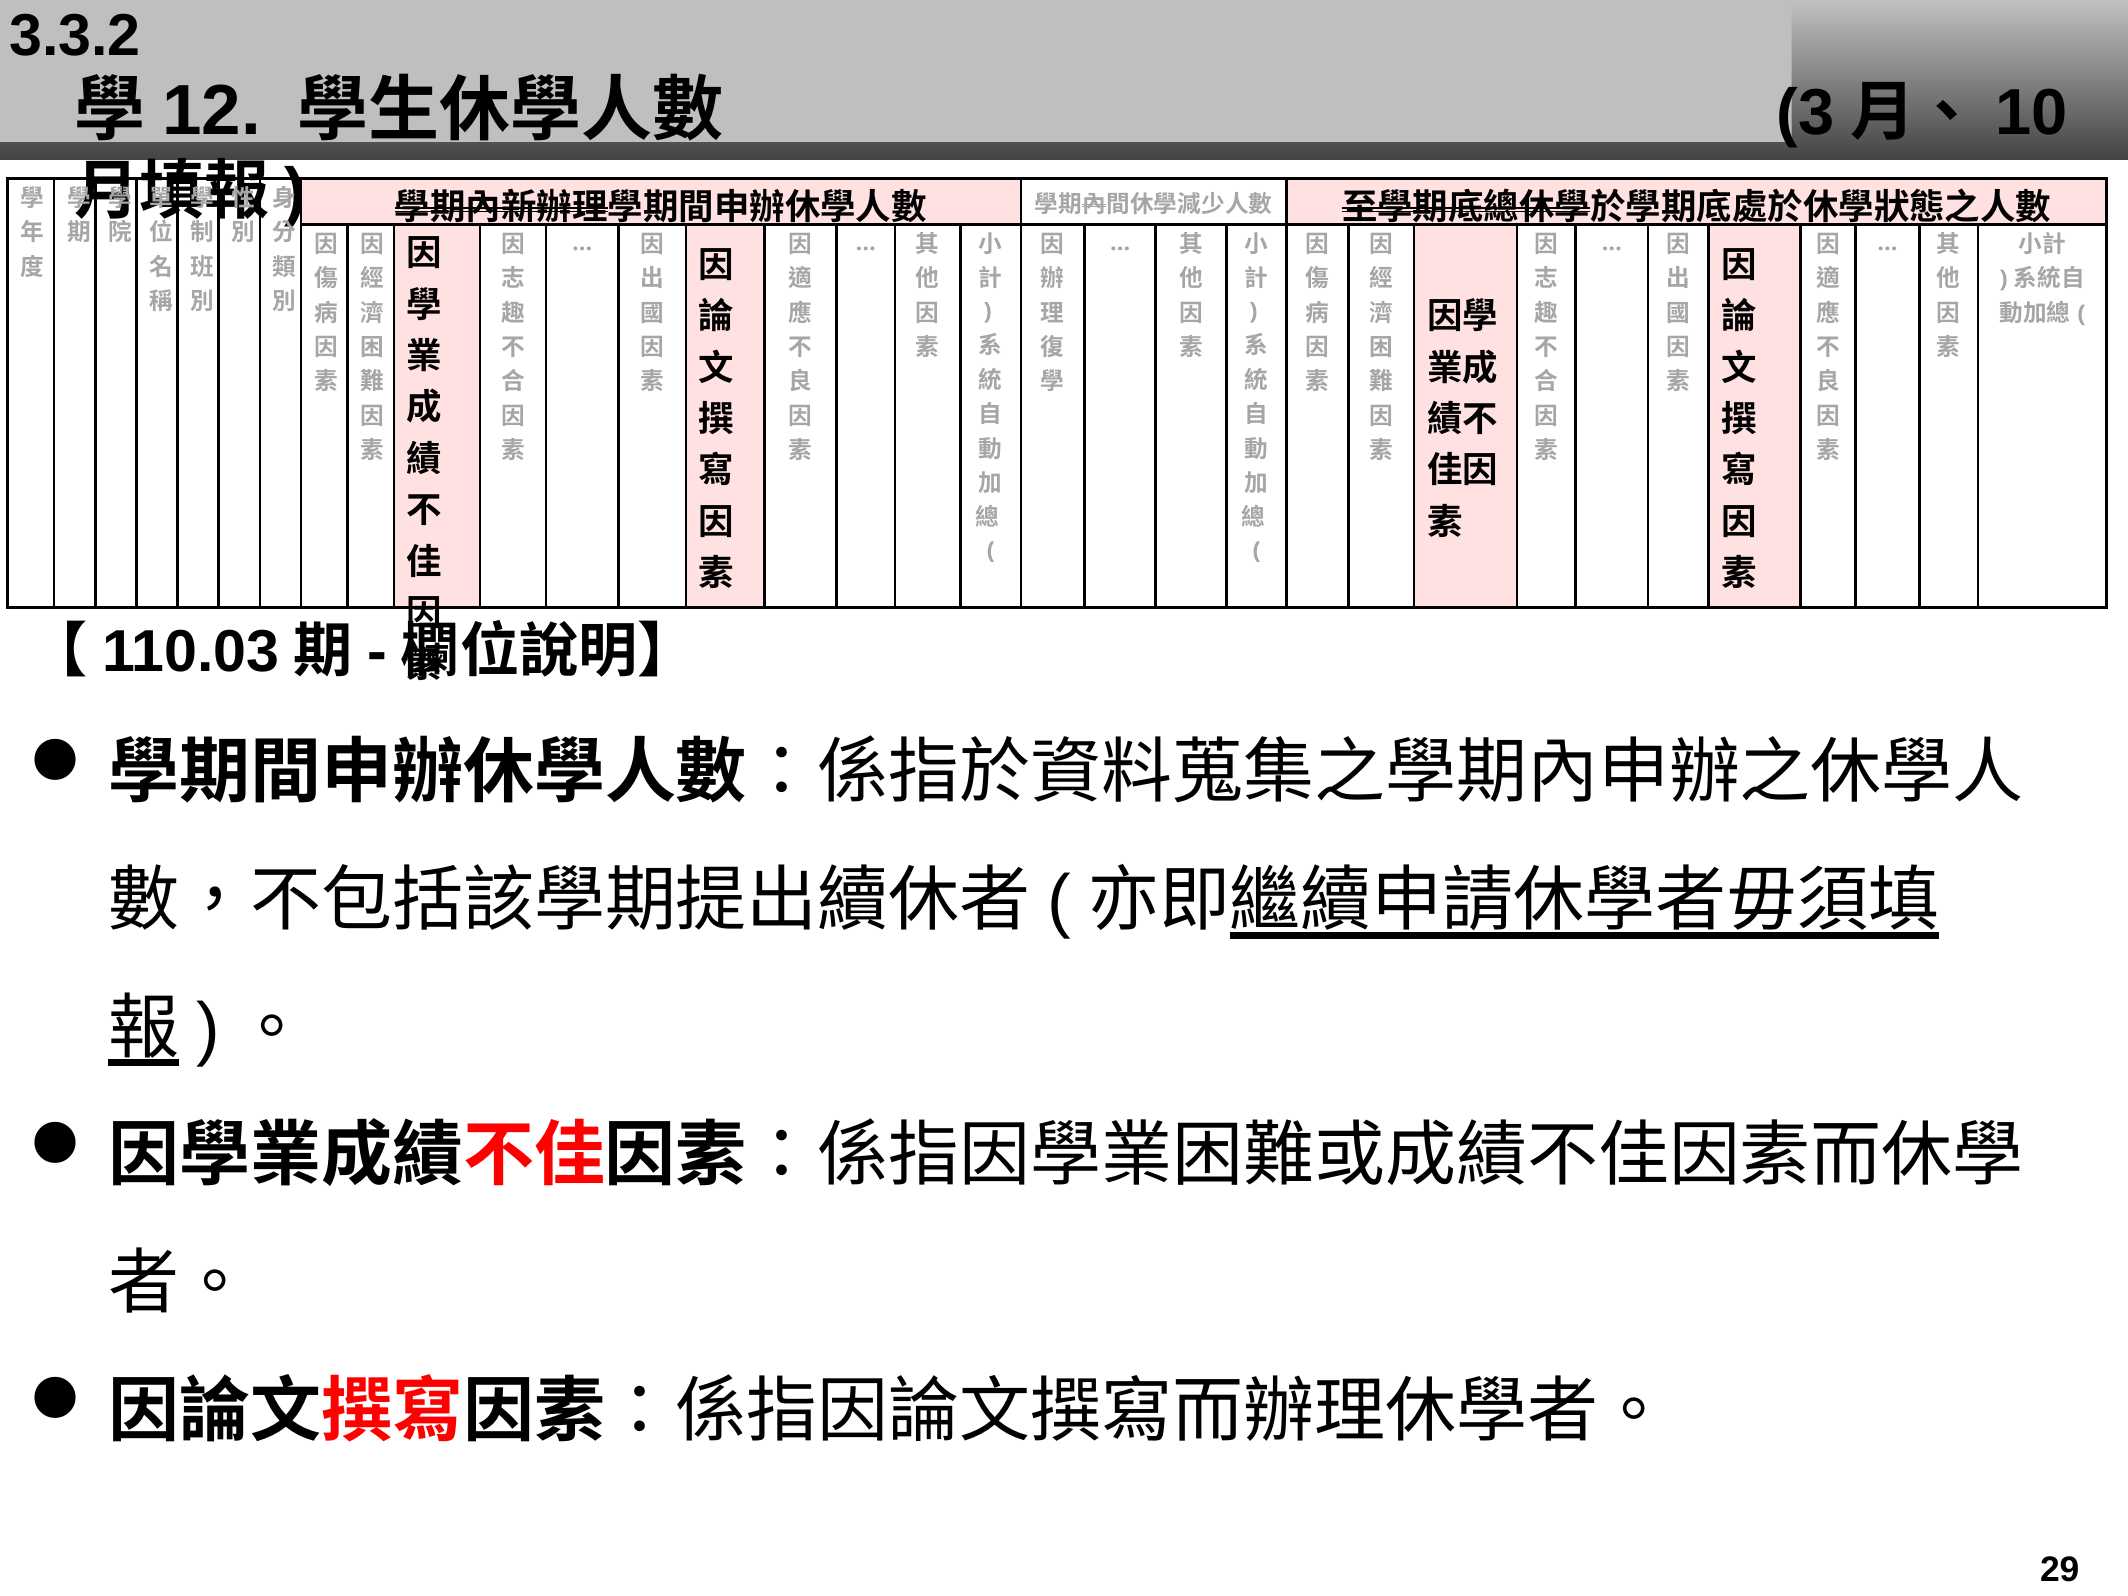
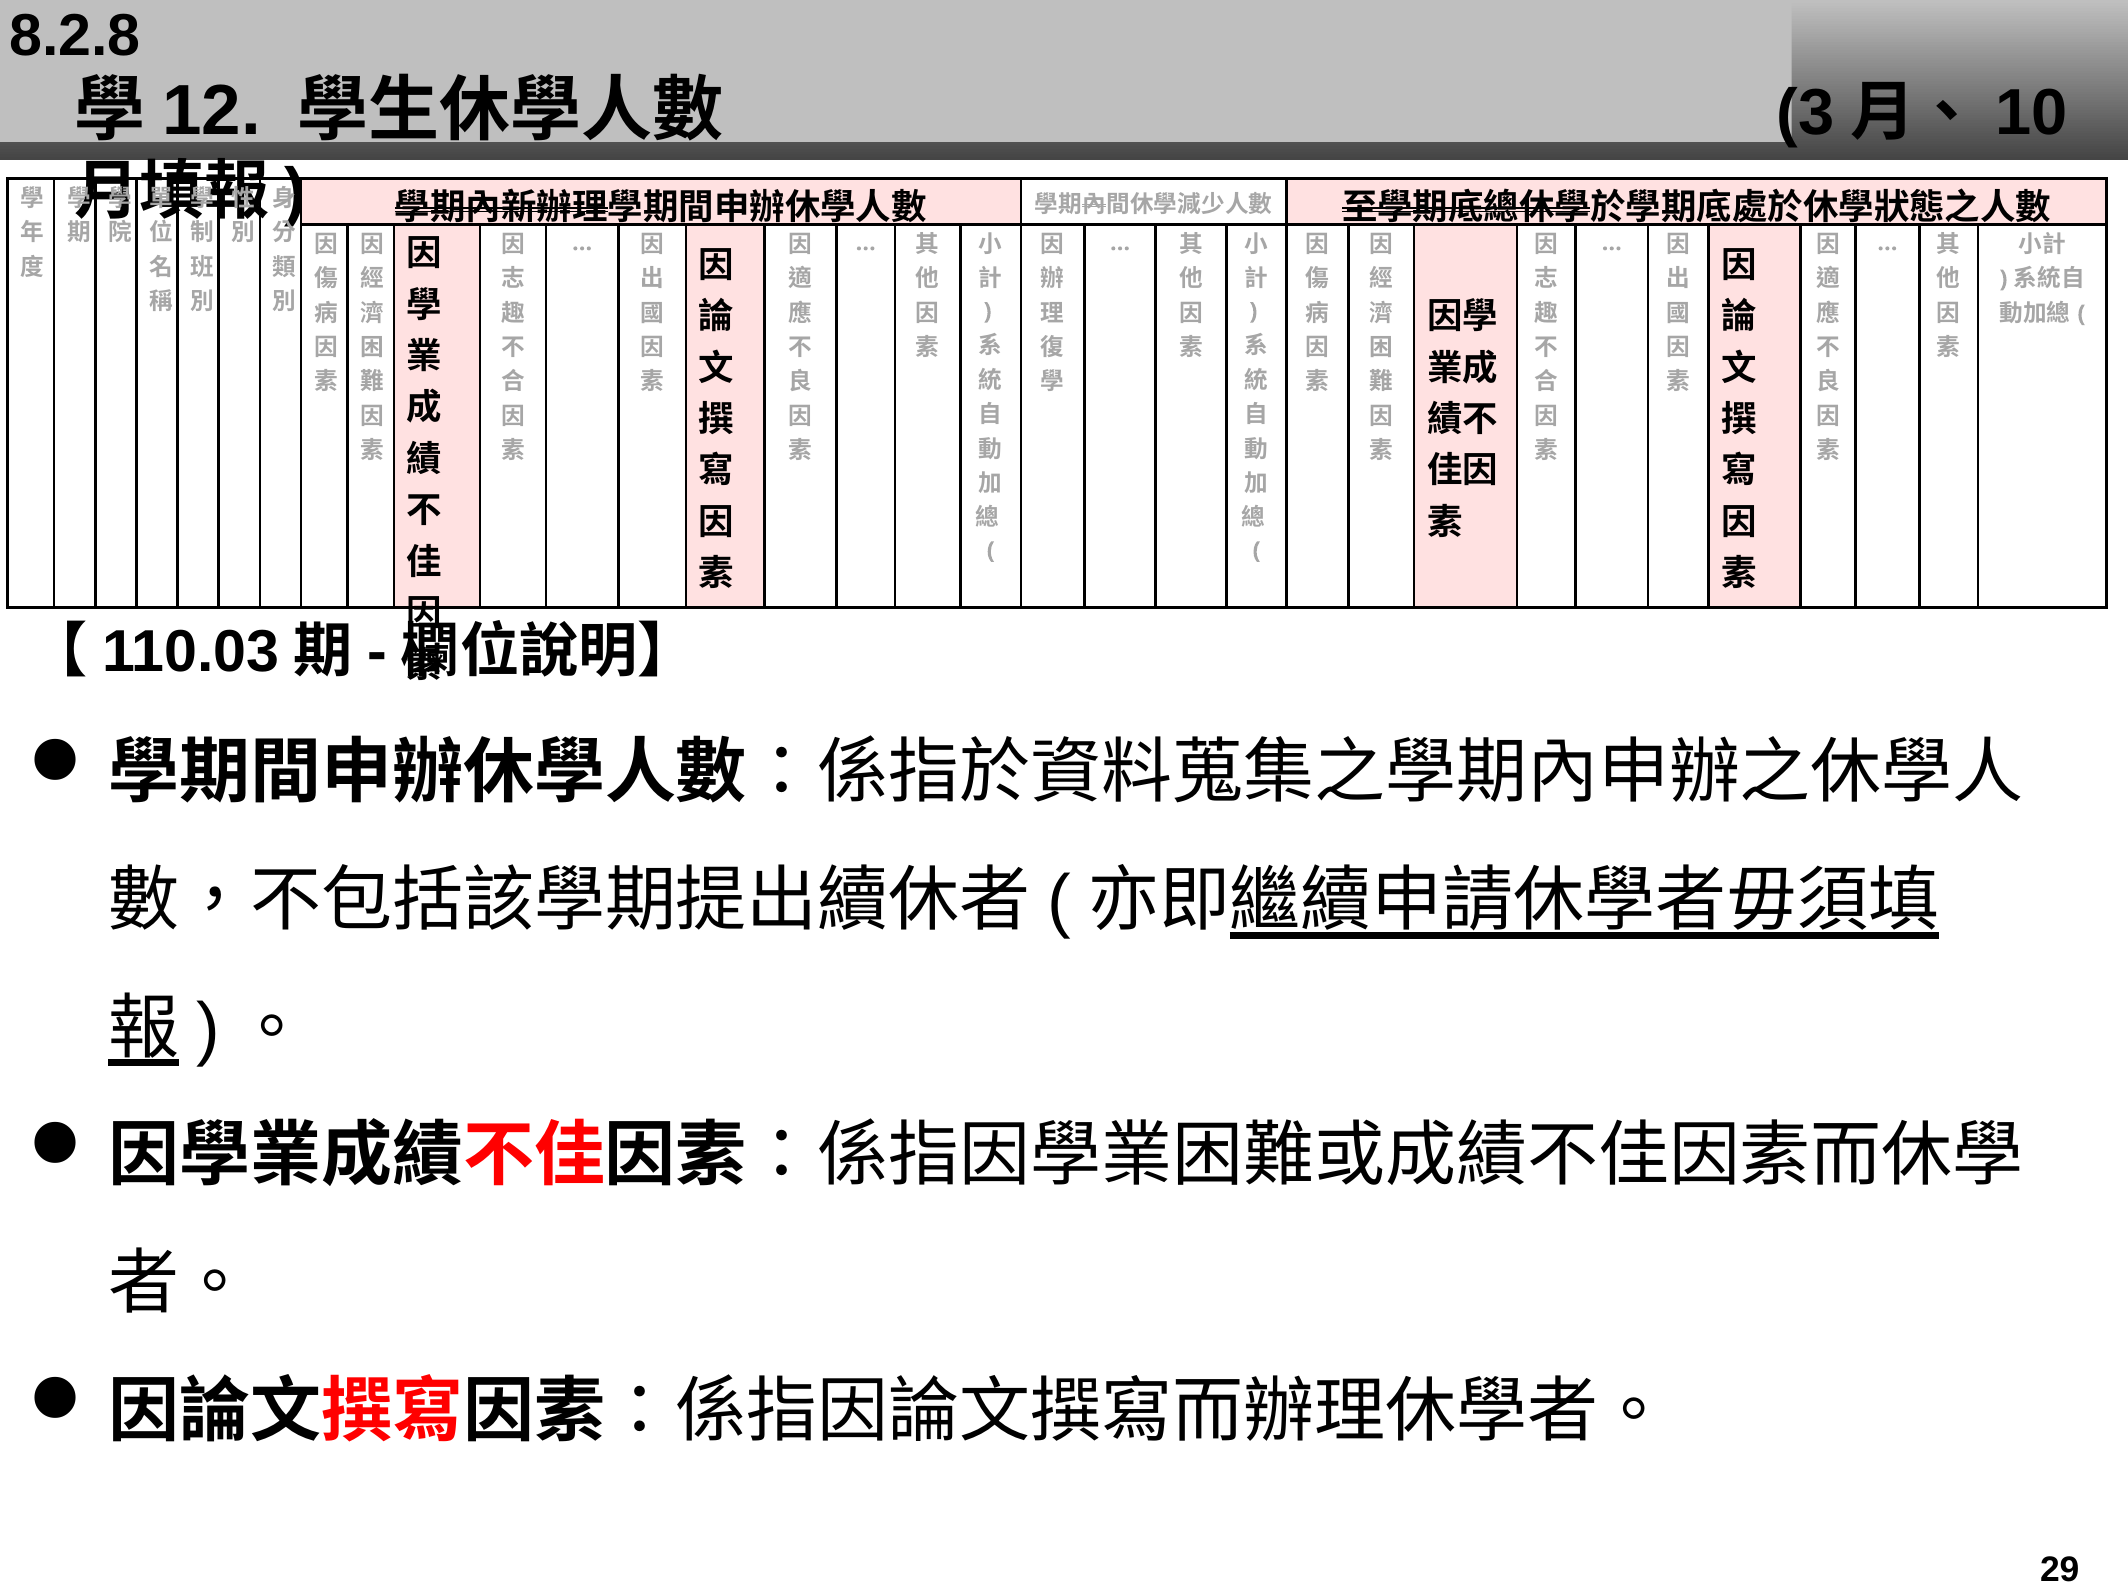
3.3.2: 3.3.2 -> 8.2.8
